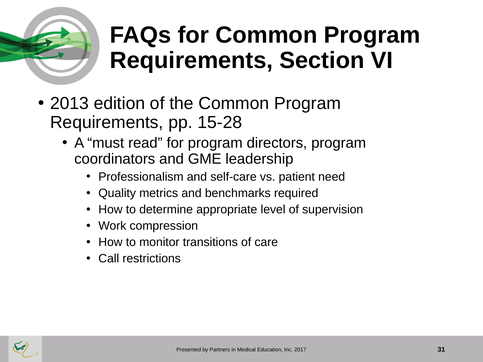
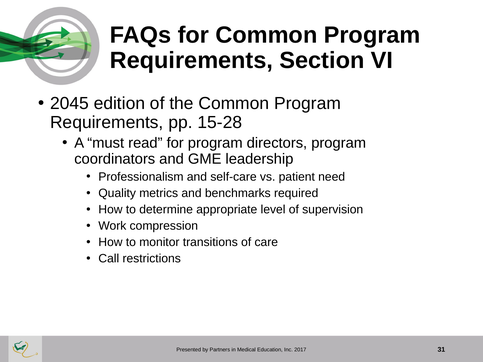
2013: 2013 -> 2045
